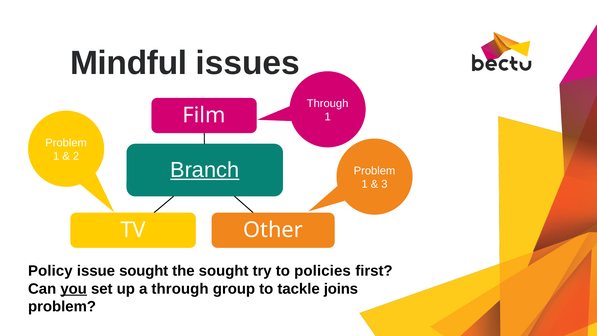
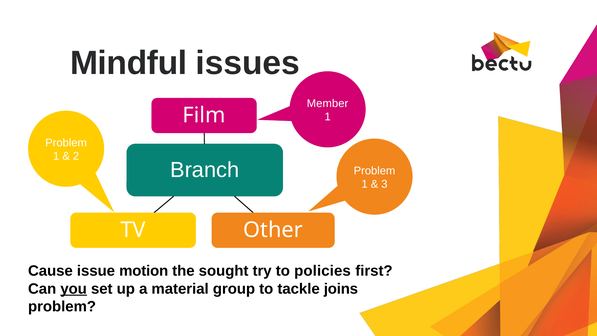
Through at (328, 103): Through -> Member
Branch underline: present -> none
Policy: Policy -> Cause
issue sought: sought -> motion
a through: through -> material
